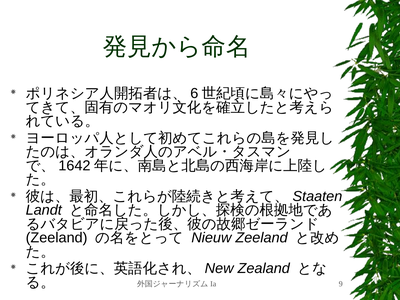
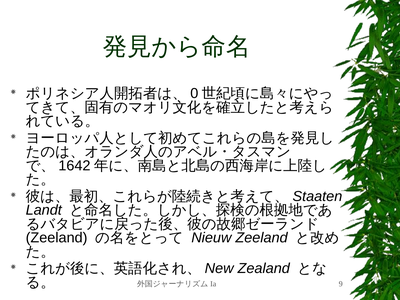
6: 6 -> 0
